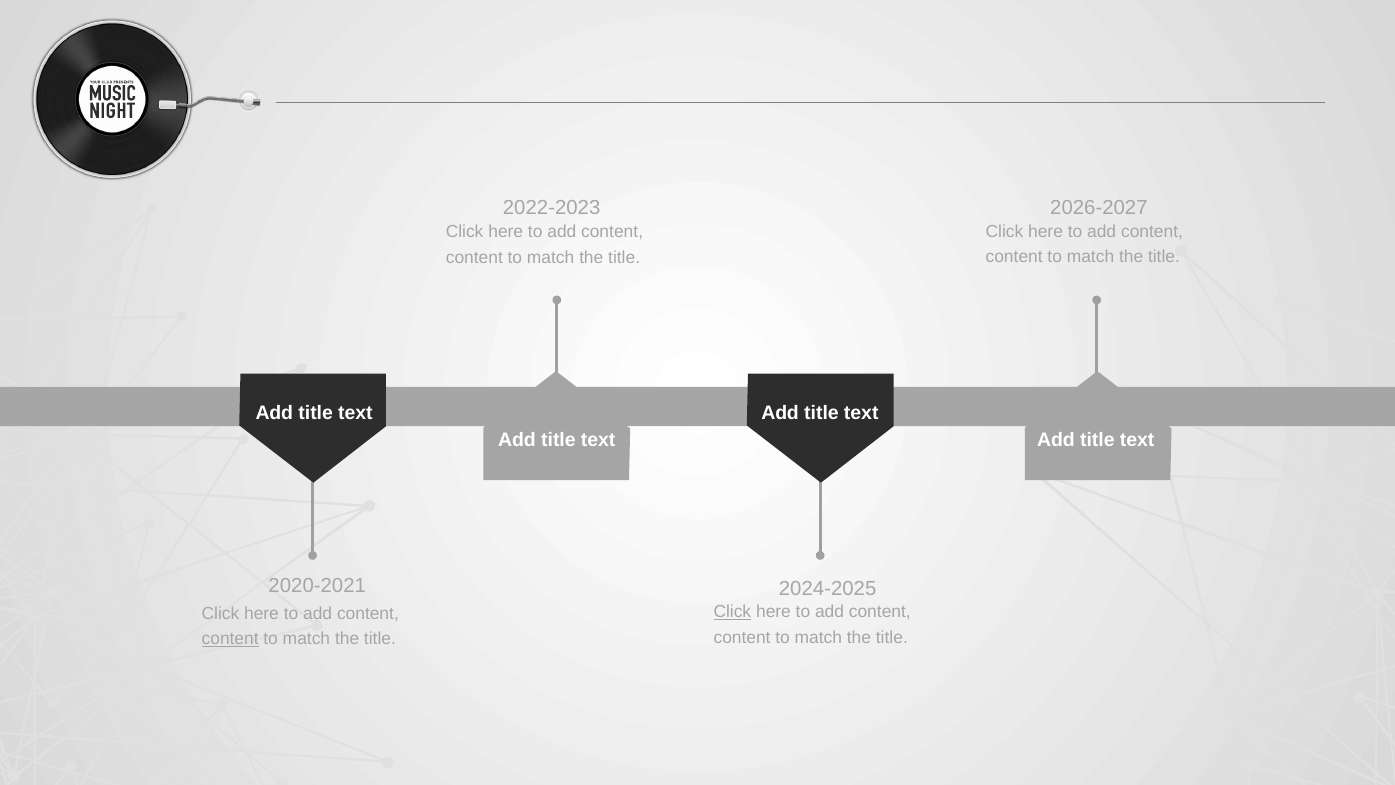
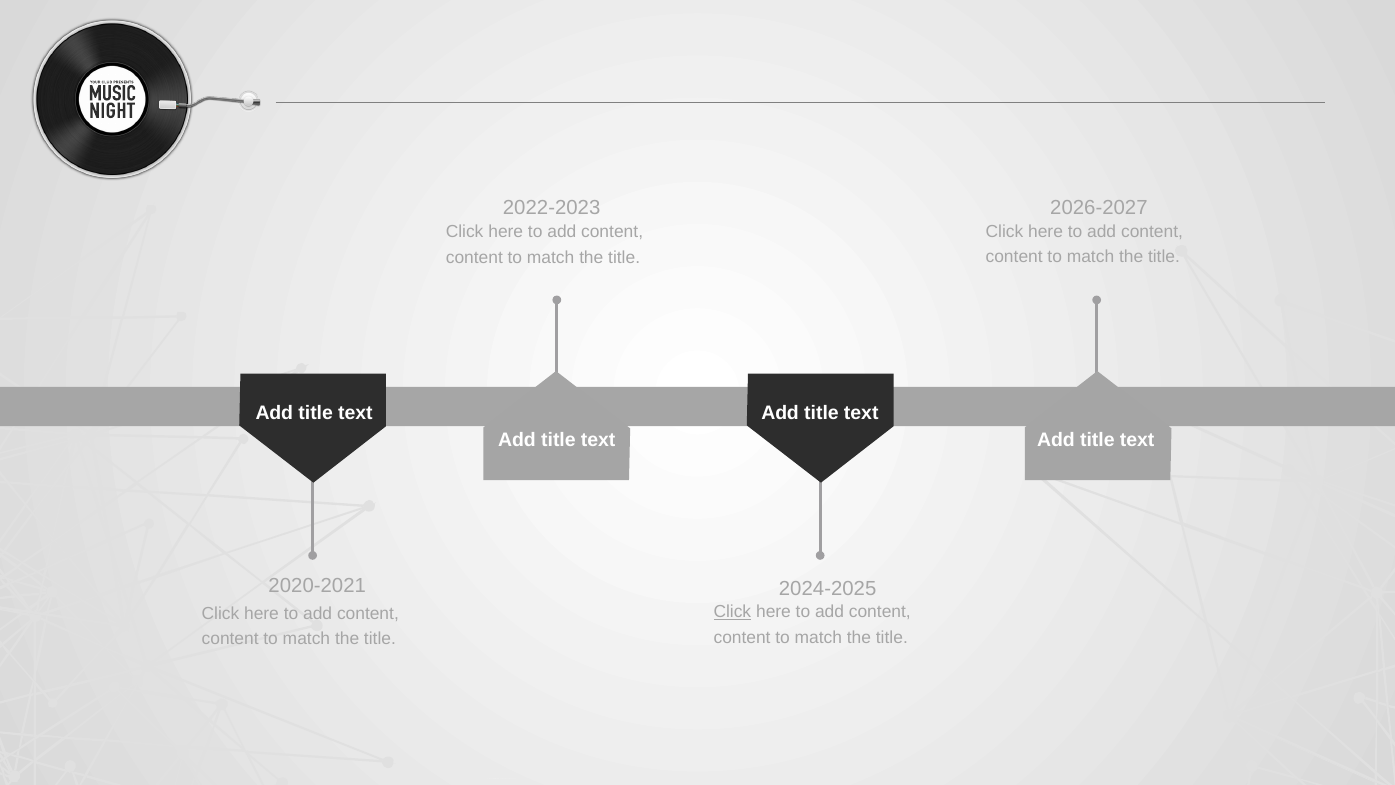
content at (230, 638) underline: present -> none
